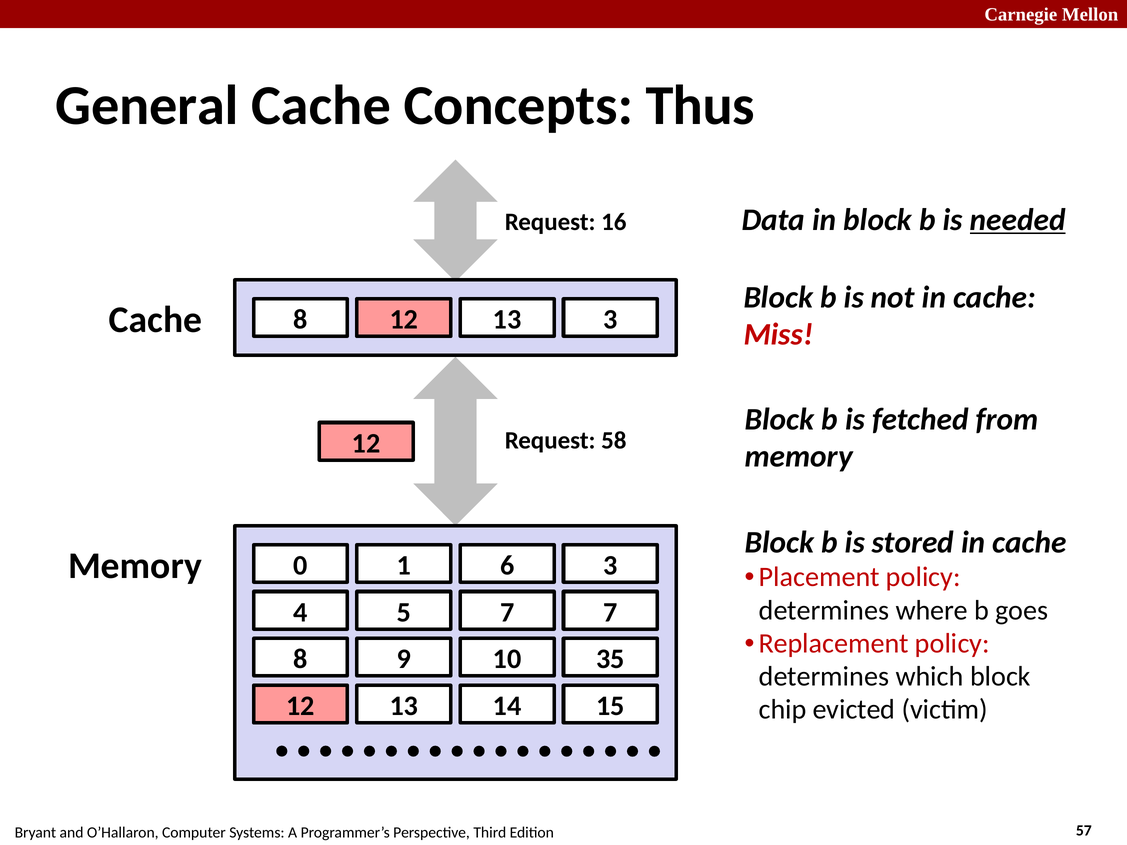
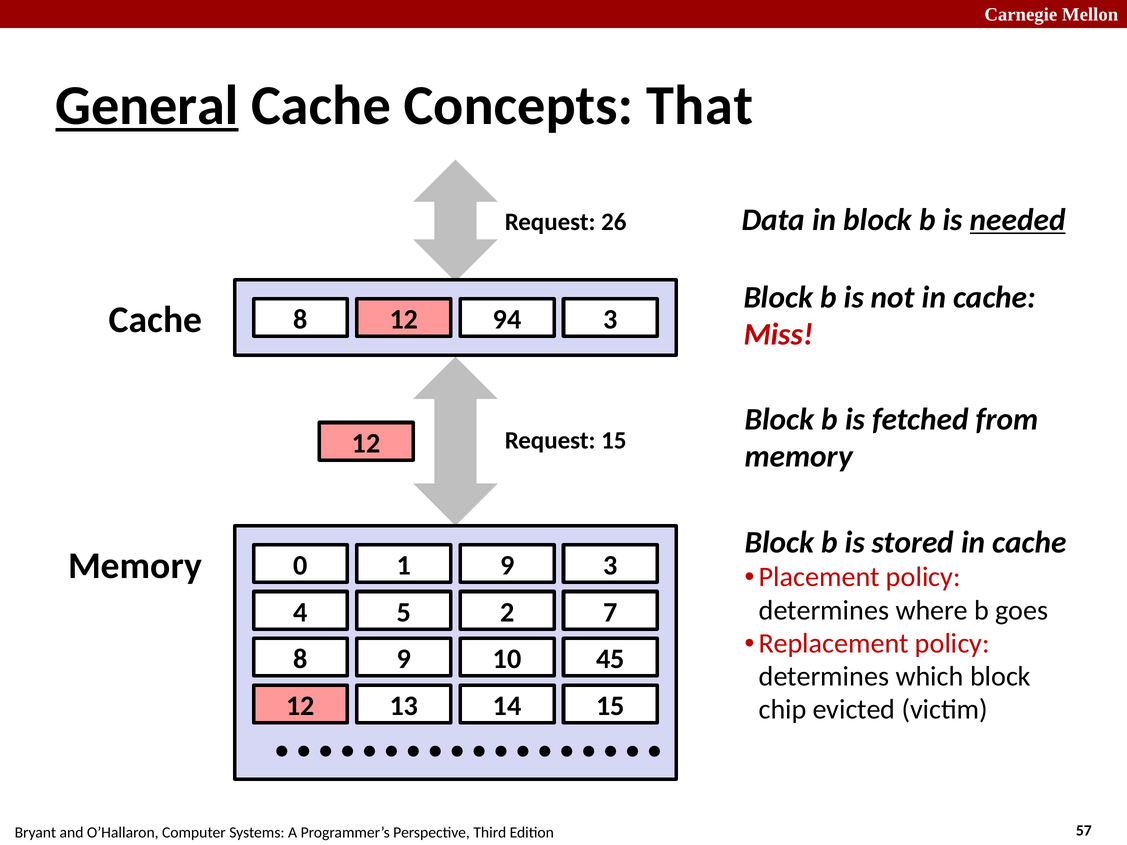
General underline: none -> present
Thus: Thus -> That
16: 16 -> 26
13 at (507, 320): 13 -> 94
Request 58: 58 -> 15
1 6: 6 -> 9
5 7: 7 -> 2
35: 35 -> 45
